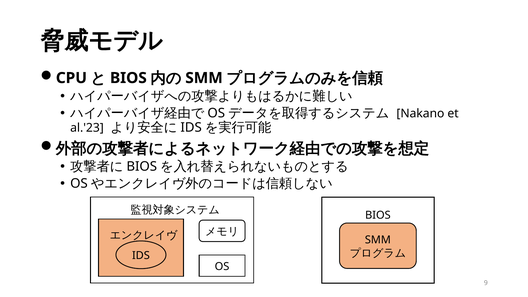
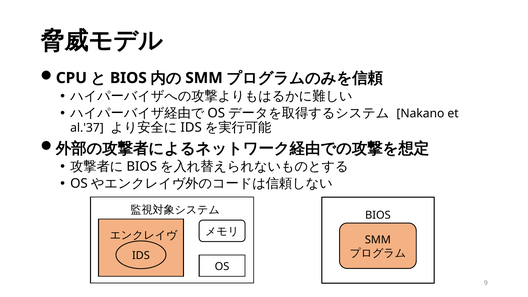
al.'23: al.'23 -> al.'37
